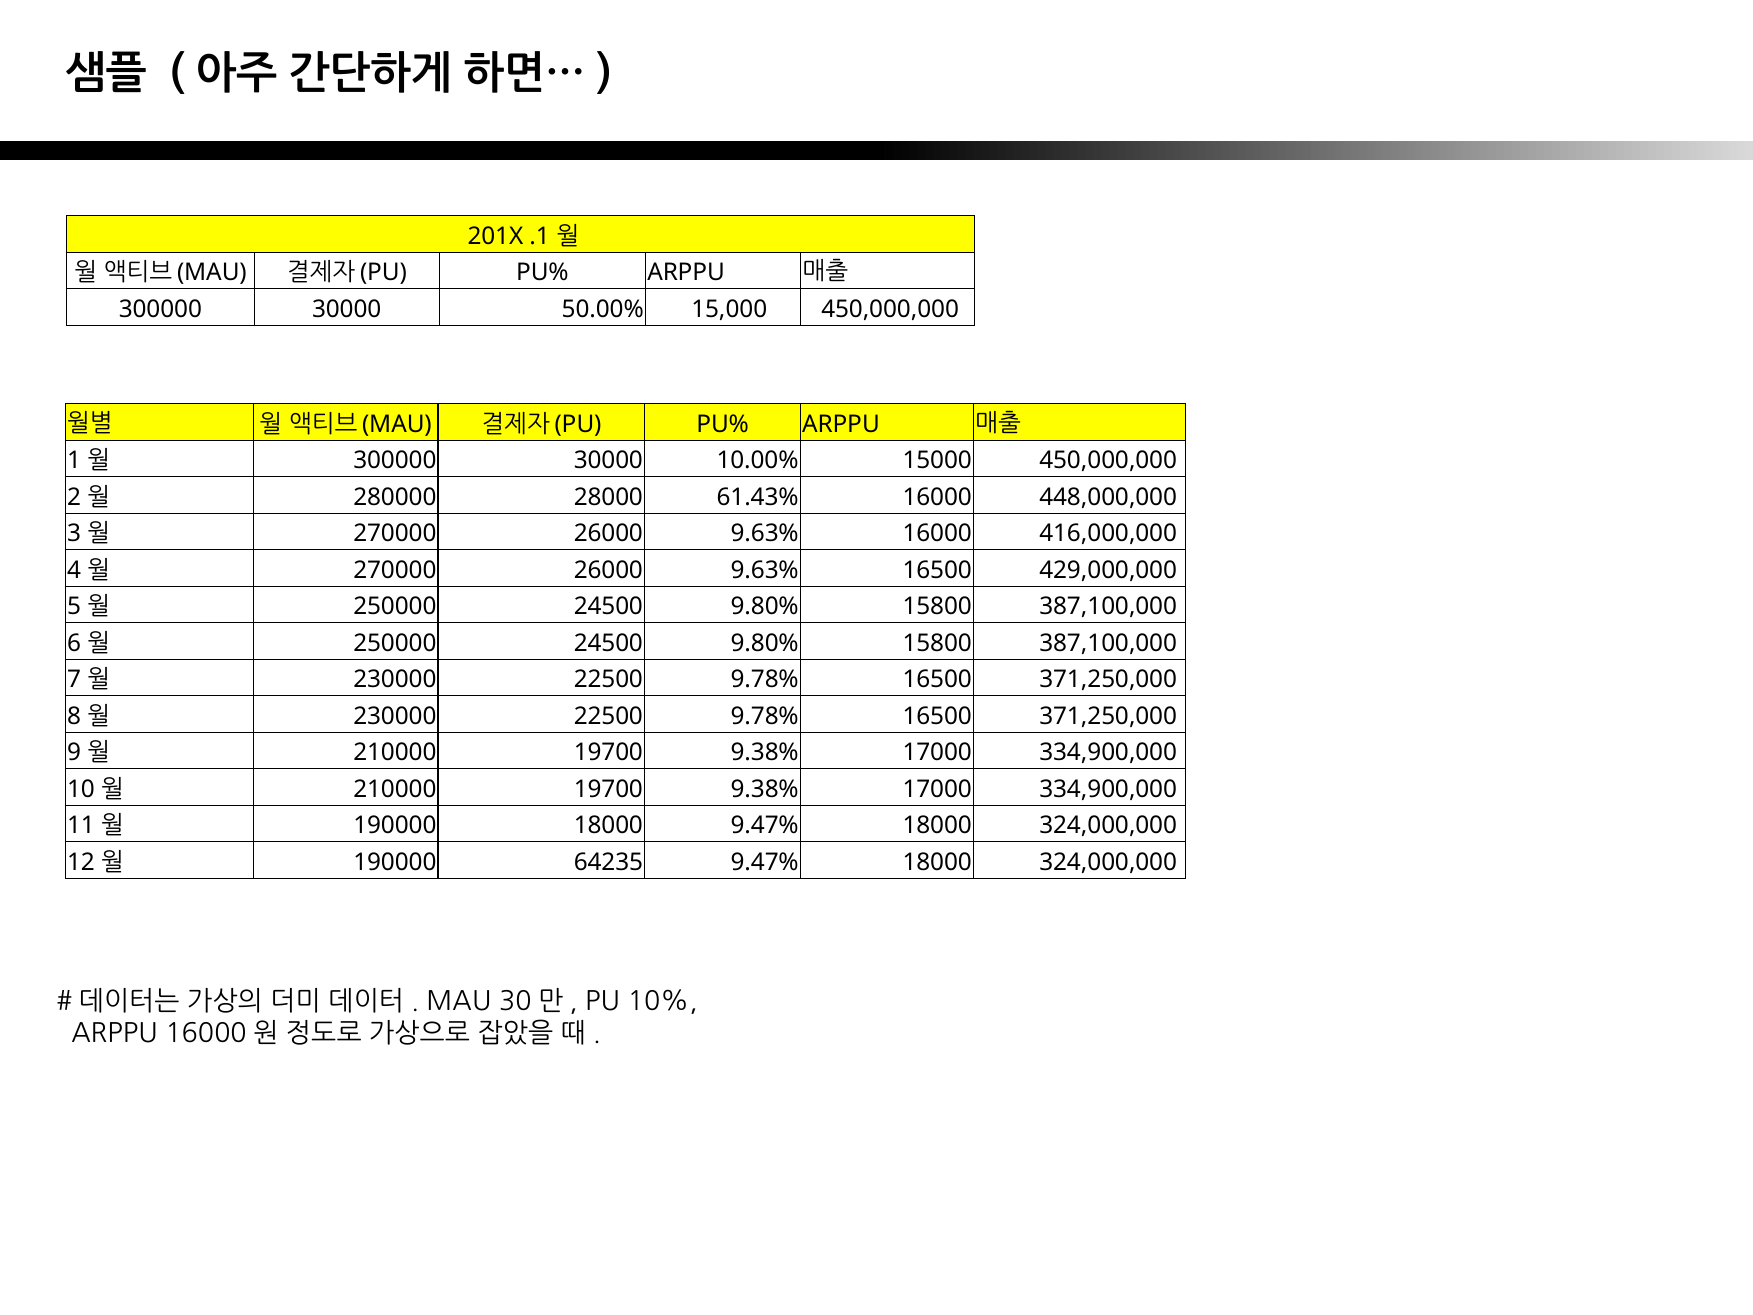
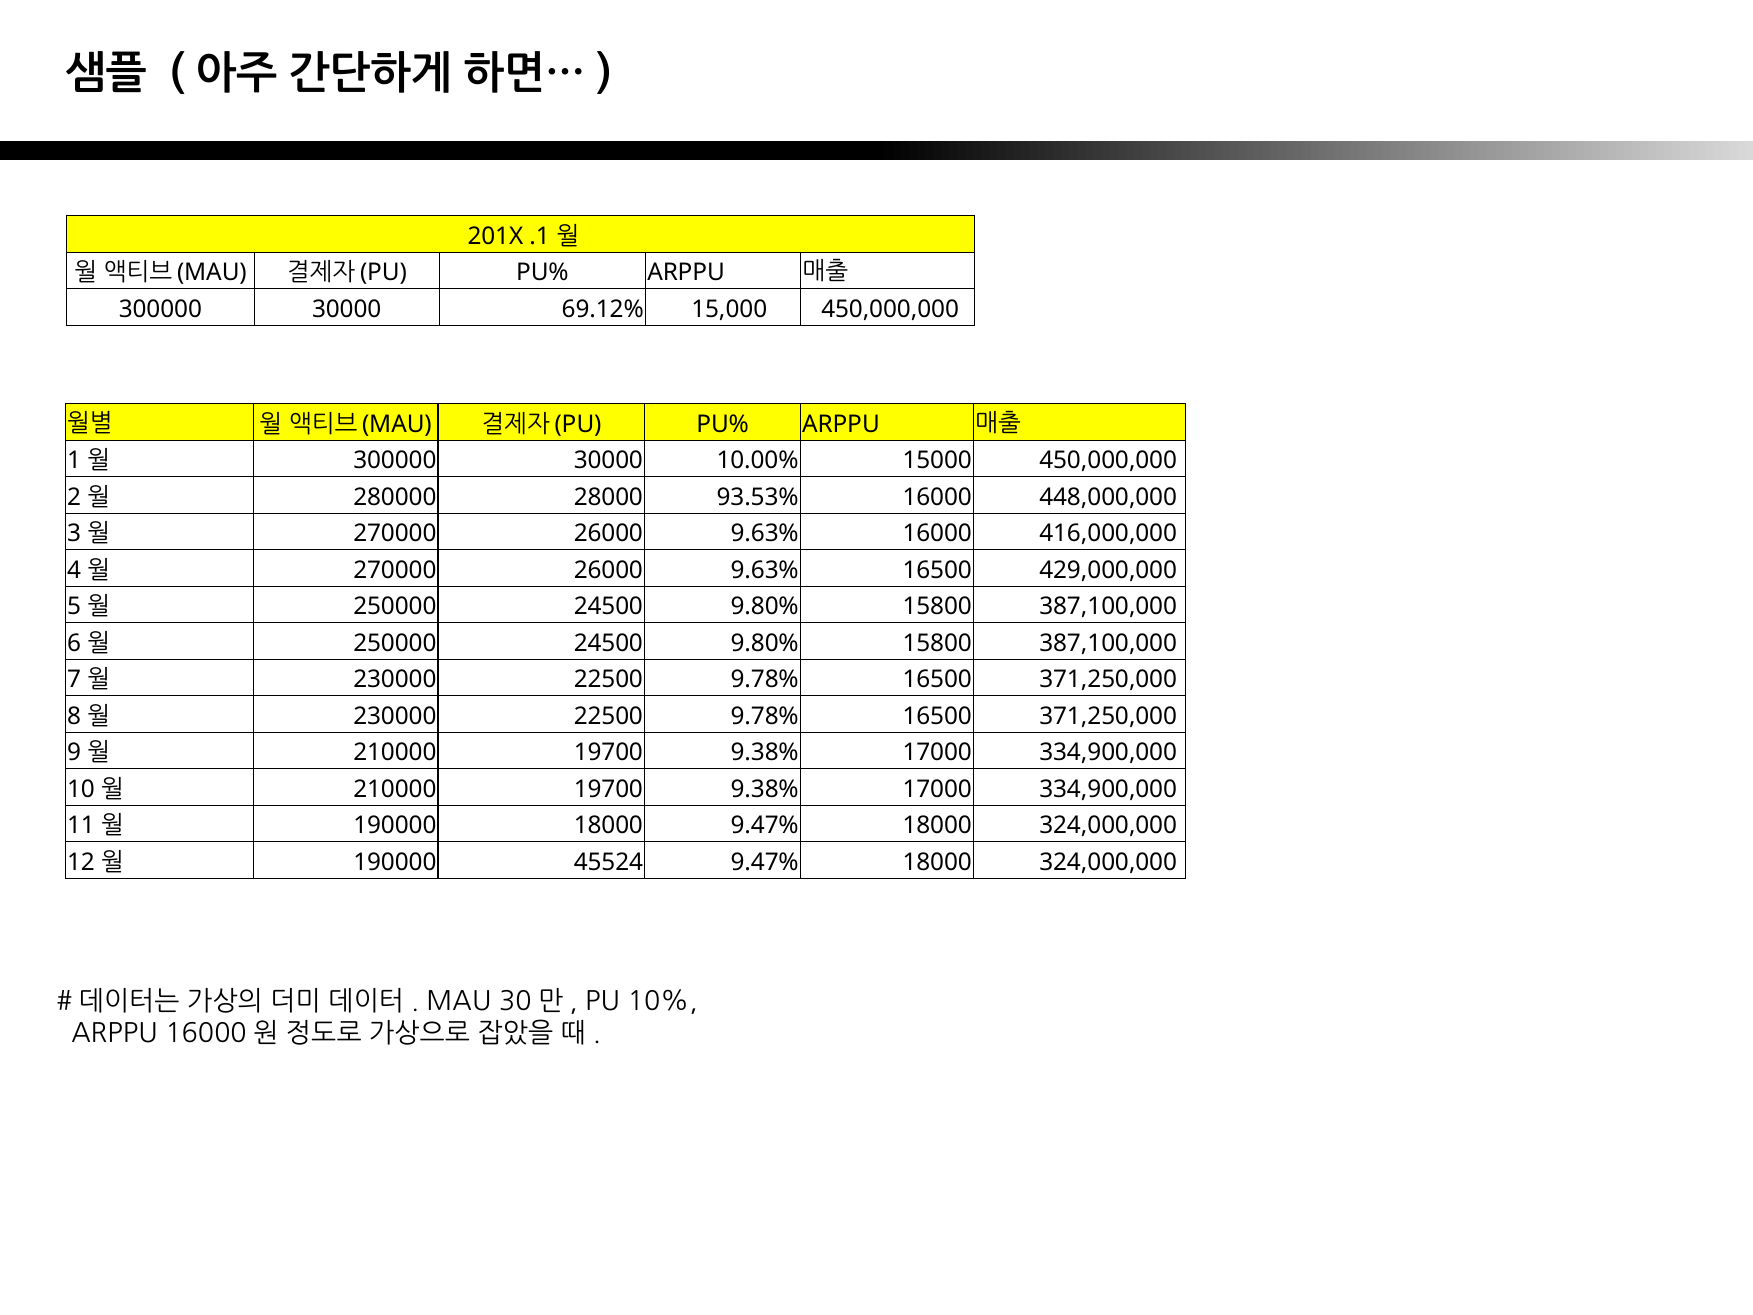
50.00%: 50.00% -> 69.12%
61.43%: 61.43% -> 93.53%
64235: 64235 -> 45524
